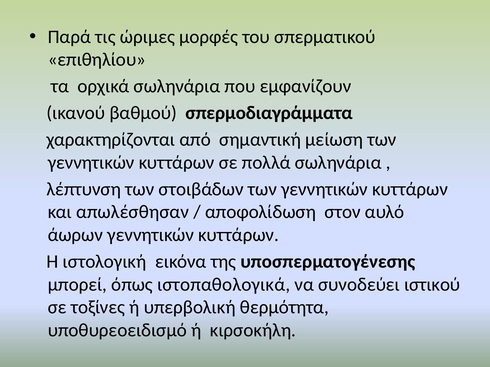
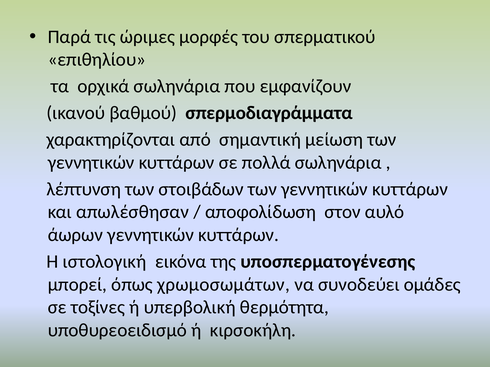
ιστοπαθολογικά: ιστοπαθολογικά -> χρωμοσωμάτων
ιστικού: ιστικού -> oμάδες
